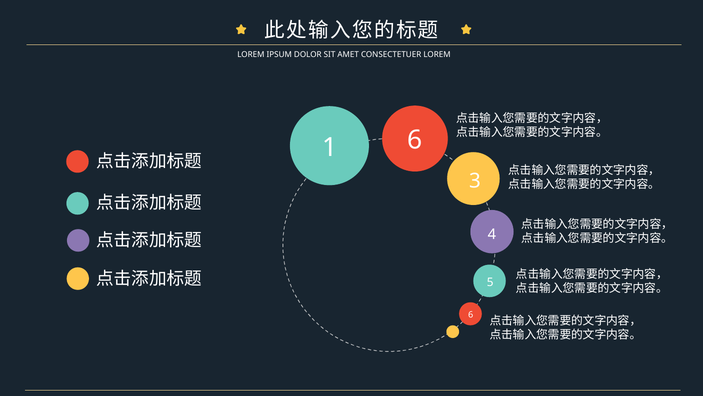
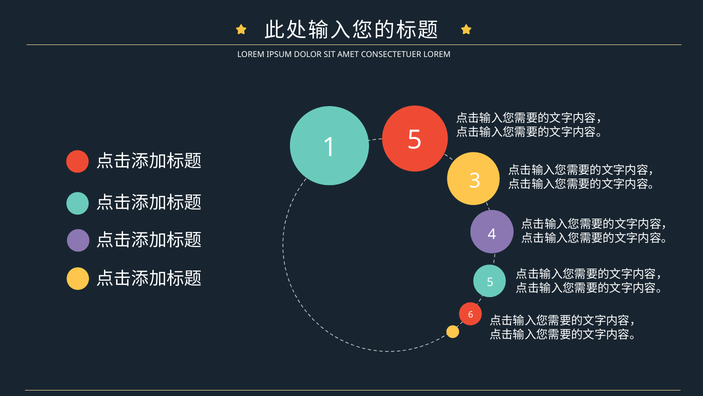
1 6: 6 -> 5
